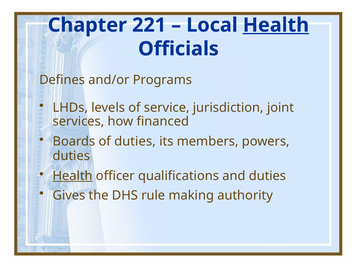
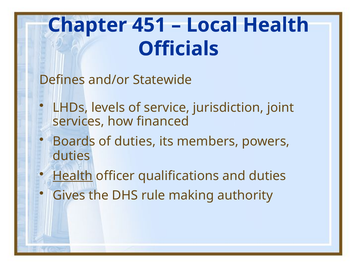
221: 221 -> 451
Health at (276, 25) underline: present -> none
Programs: Programs -> Statewide
